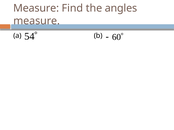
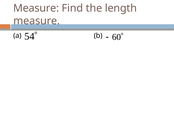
angles: angles -> length
